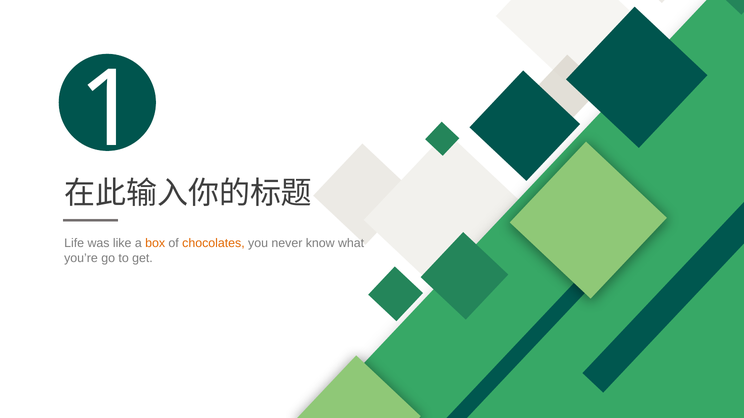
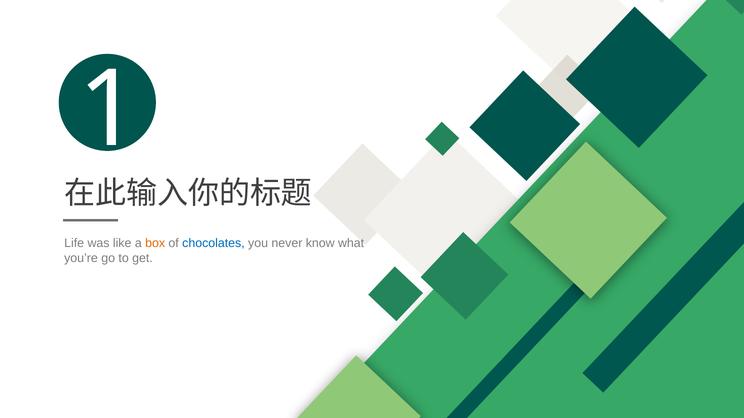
chocolates colour: orange -> blue
